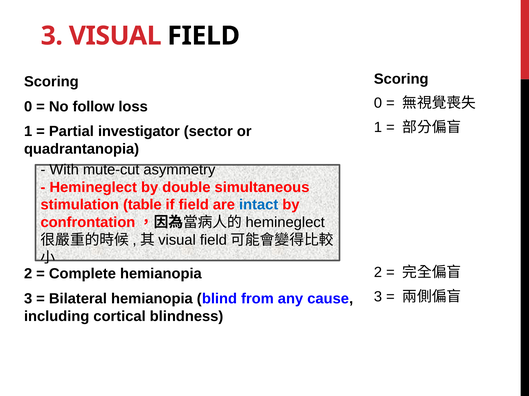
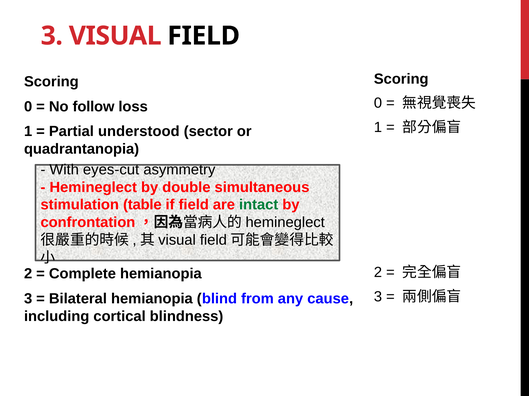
investigator: investigator -> understood
mute-cut: mute-cut -> eyes-cut
intact colour: blue -> green
